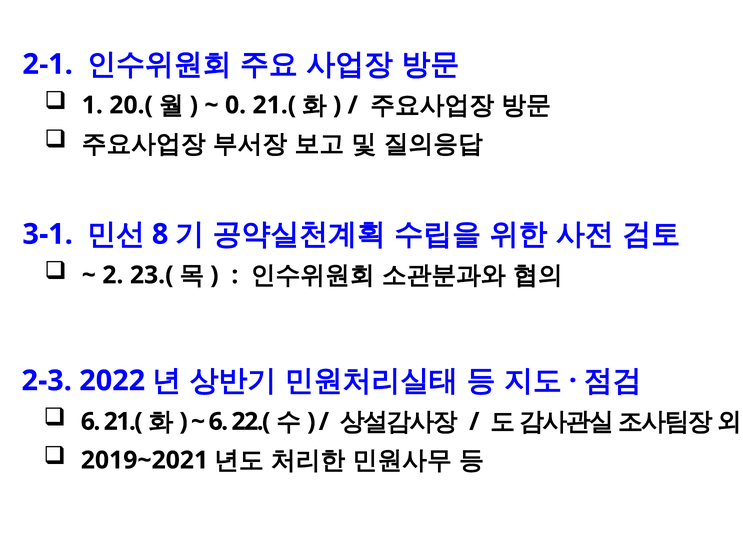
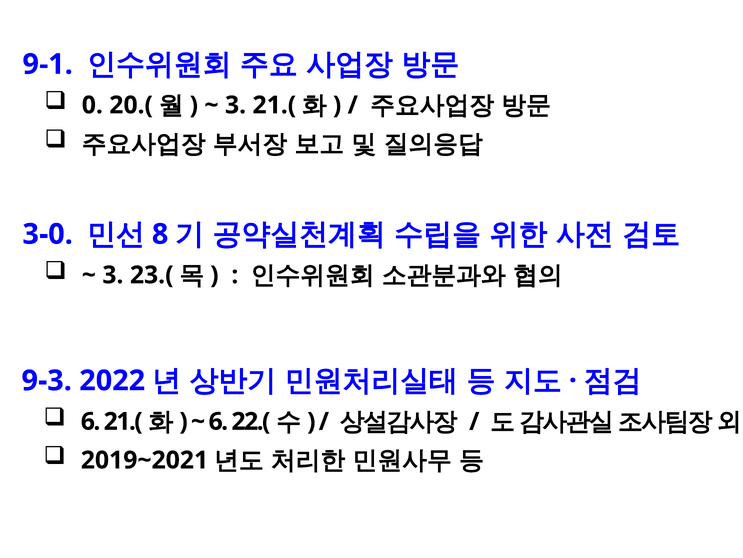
2-1: 2-1 -> 9-1
1: 1 -> 0
0 at (236, 105): 0 -> 3
3-1: 3-1 -> 3-0
2 at (113, 275): 2 -> 3
2-3: 2-3 -> 9-3
